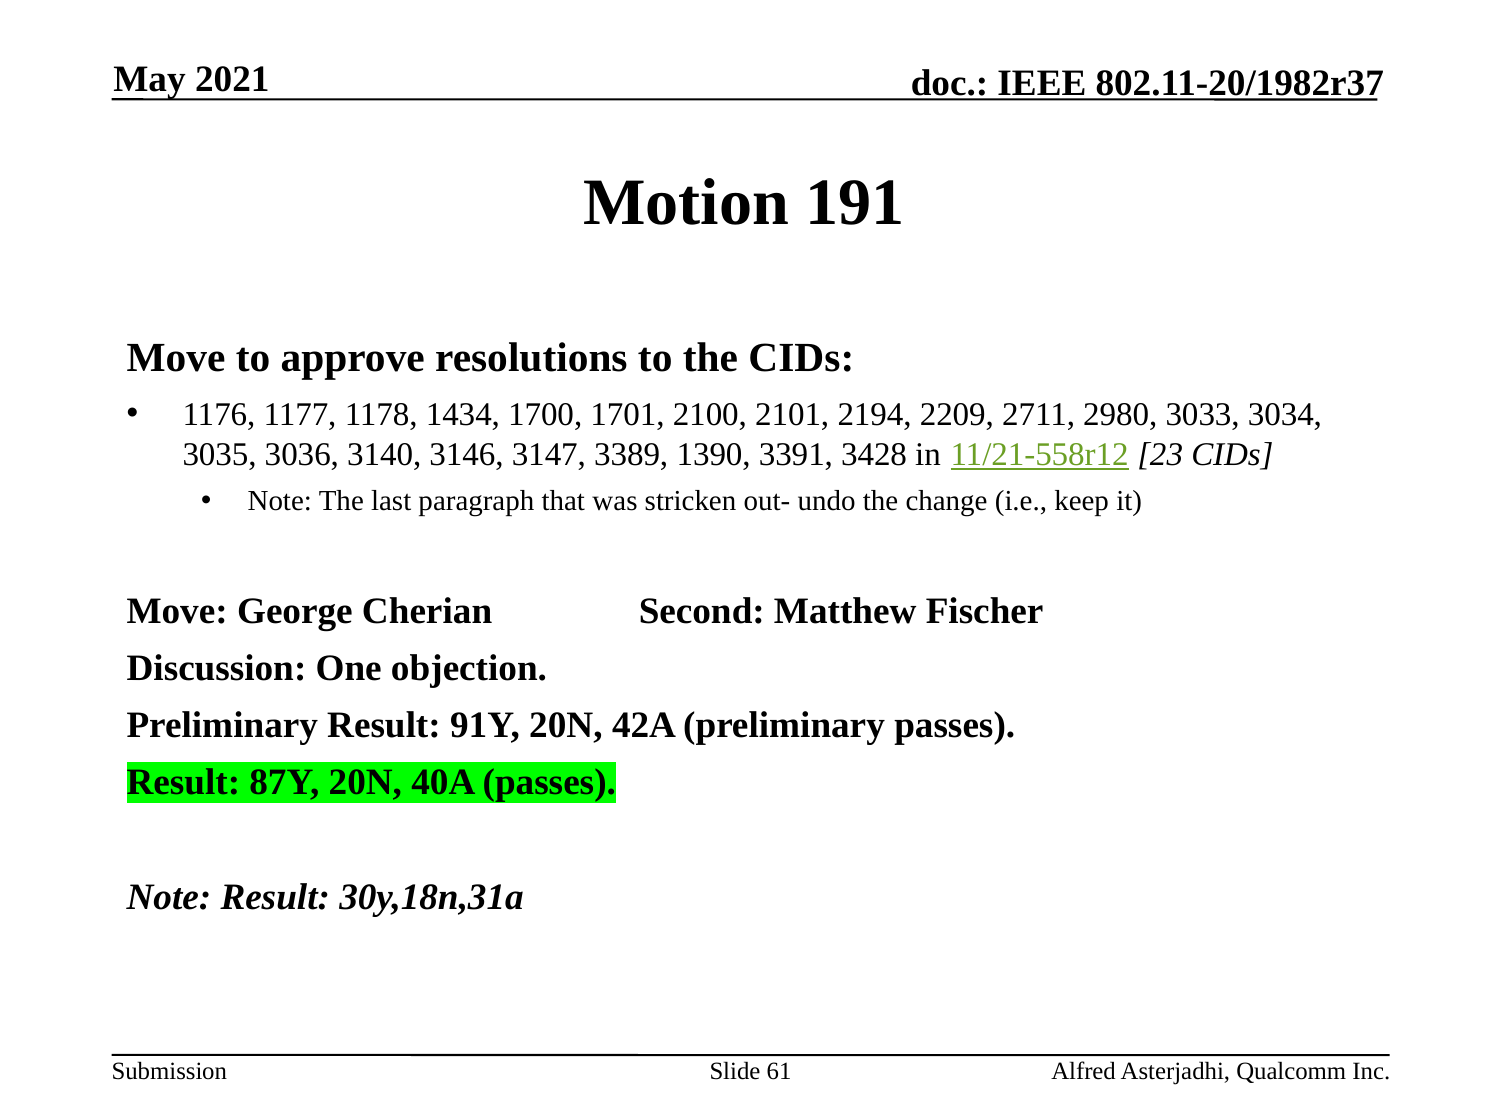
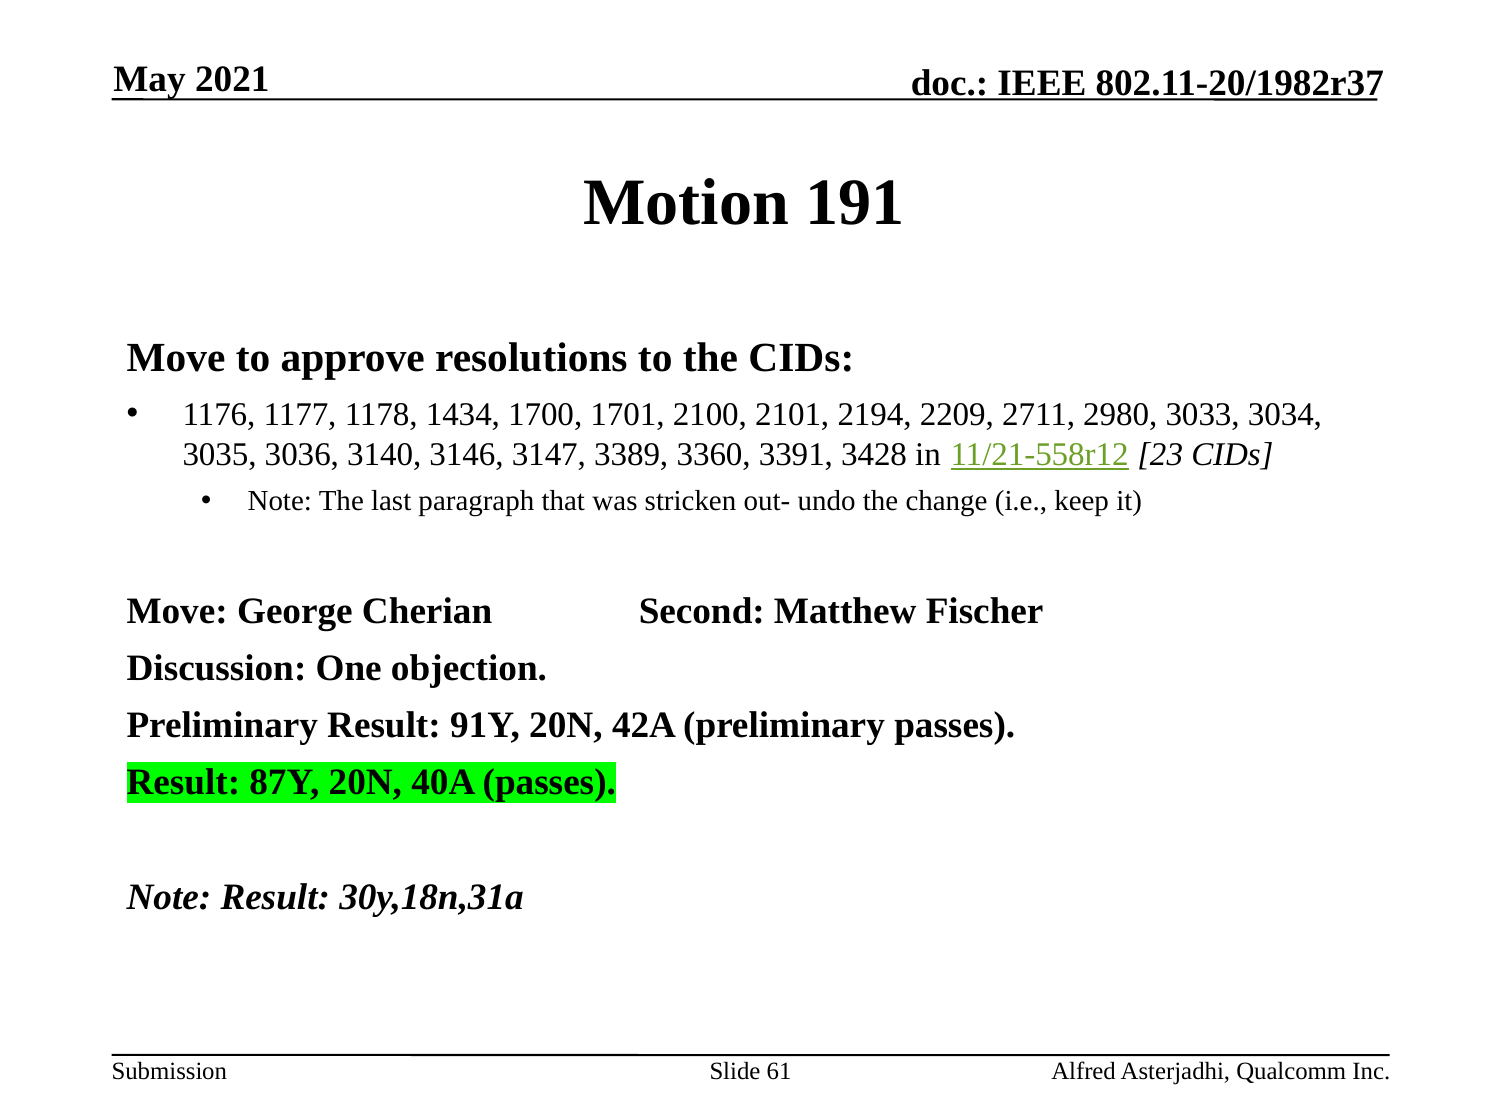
1390: 1390 -> 3360
